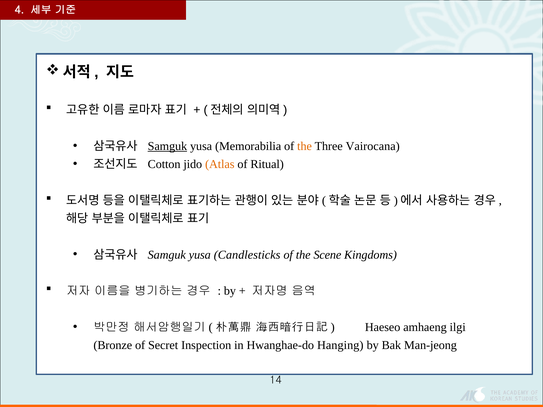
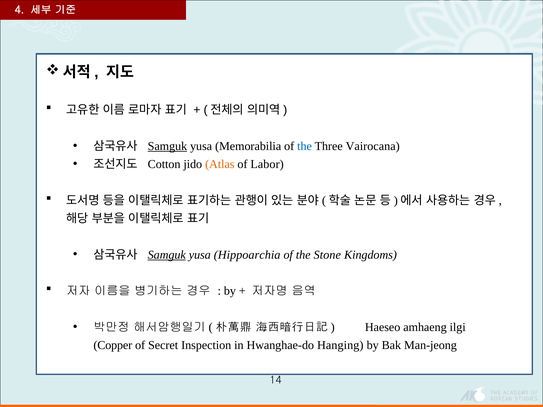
the at (305, 146) colour: orange -> blue
Ritual: Ritual -> Labor
Samguk at (167, 255) underline: none -> present
Candlesticks: Candlesticks -> Hippoarchia
Scene: Scene -> Stone
Bronze: Bronze -> Copper
